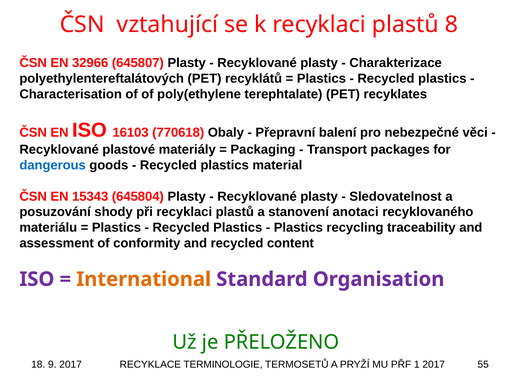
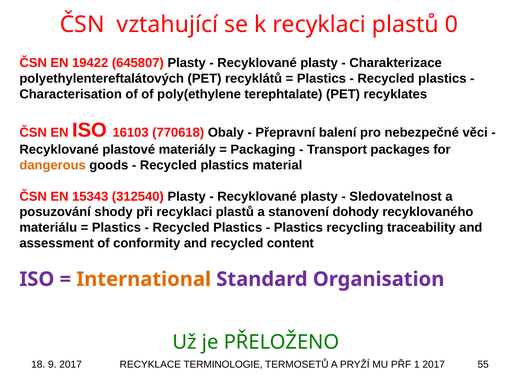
8: 8 -> 0
32966: 32966 -> 19422
dangerous colour: blue -> orange
645804: 645804 -> 312540
anotaci: anotaci -> dohody
